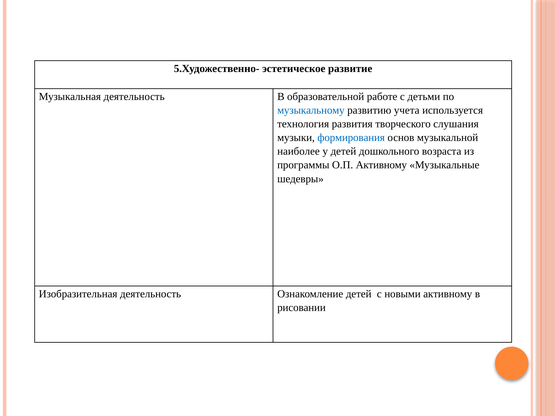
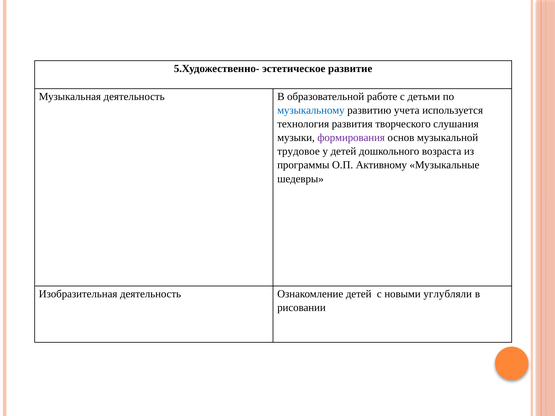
формирования colour: blue -> purple
наиболее: наиболее -> трудовое
новыми активному: активному -> углубляли
